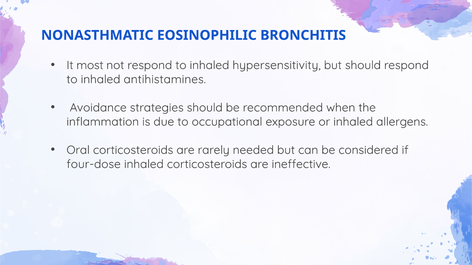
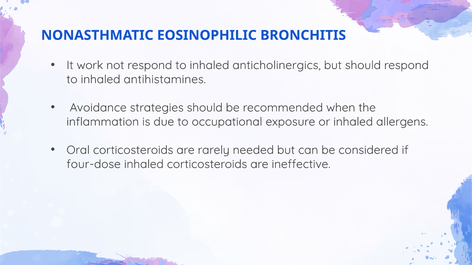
most: most -> work
hypersensitivity: hypersensitivity -> anticholinergics
